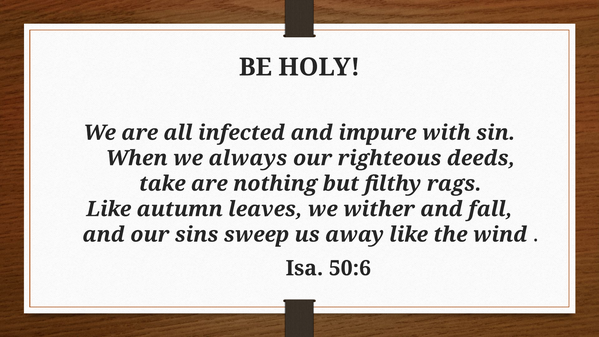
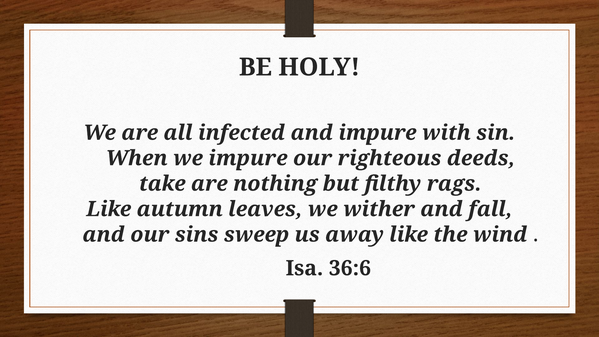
we always: always -> impure
50:6: 50:6 -> 36:6
